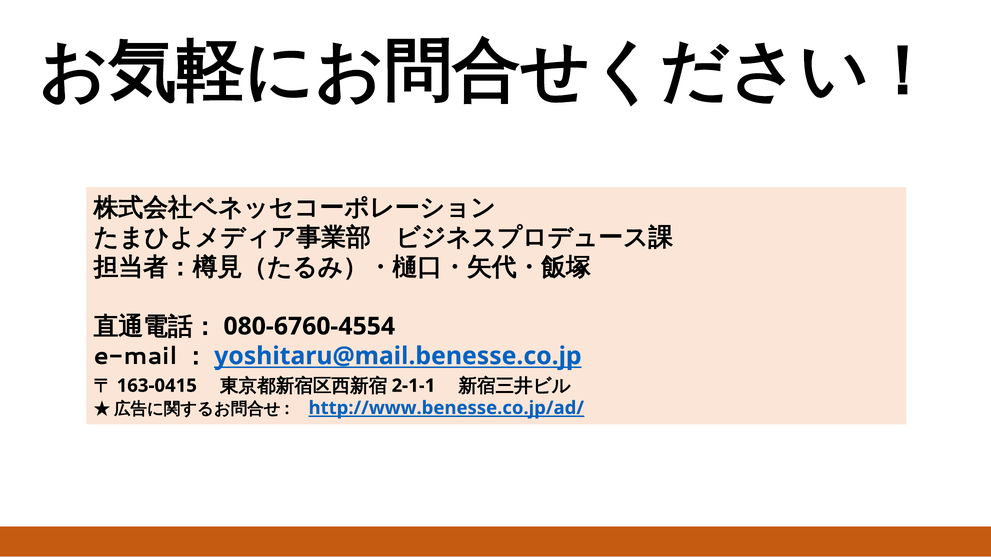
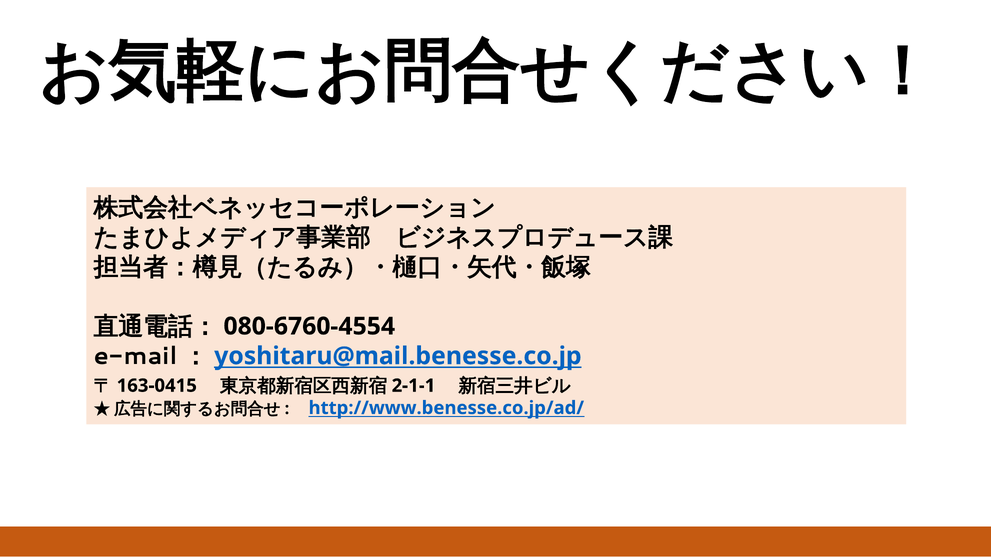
http://www.benesse.co.jp/ad/ underline: present -> none
